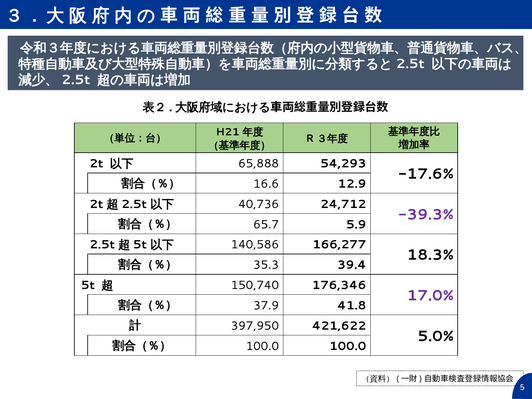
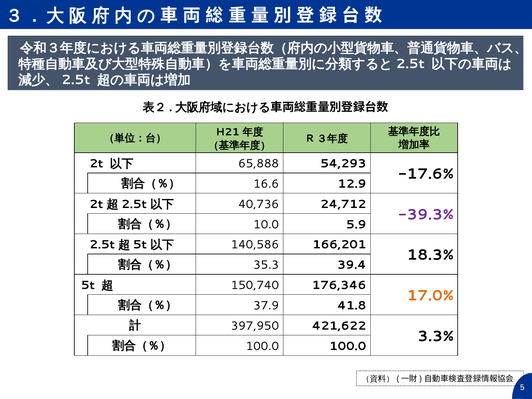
65.7: 65.7 -> 10.0
166,277: 166,277 -> 166,201
17.0% colour: purple -> orange
5.0%: 5.0% -> 3.3%
